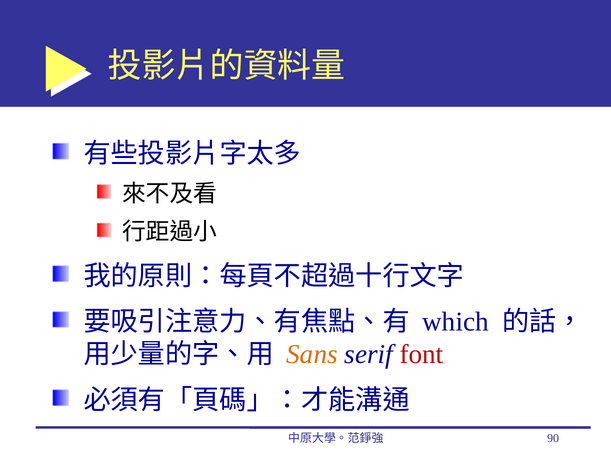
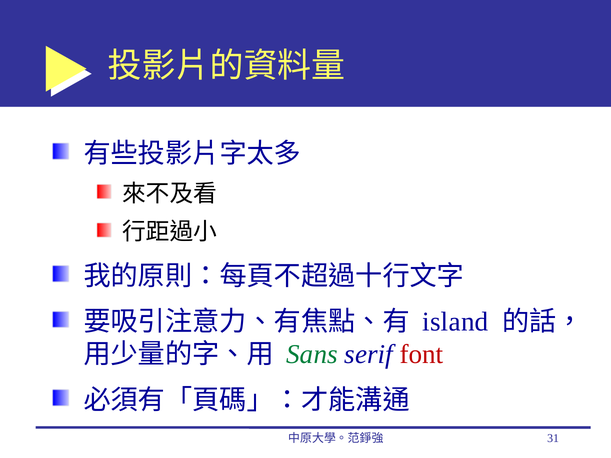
which: which -> island
Sans colour: orange -> green
90: 90 -> 31
